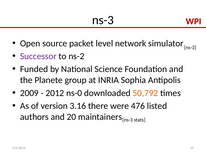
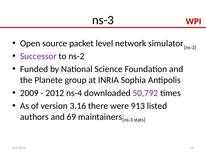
ns-0: ns-0 -> ns-4
50,792 colour: orange -> purple
476: 476 -> 913
20: 20 -> 69
